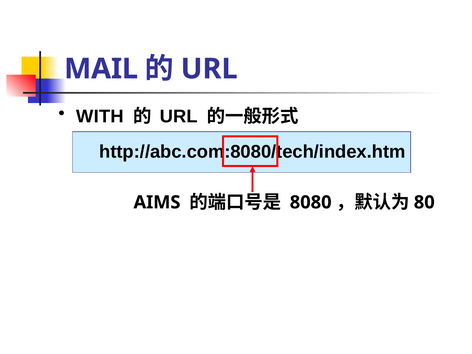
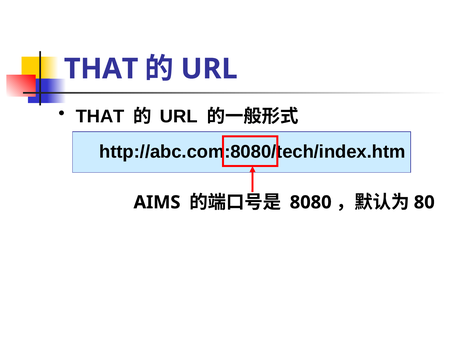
MAIL at (101, 69): MAIL -> THAT
WITH at (100, 117): WITH -> THAT
